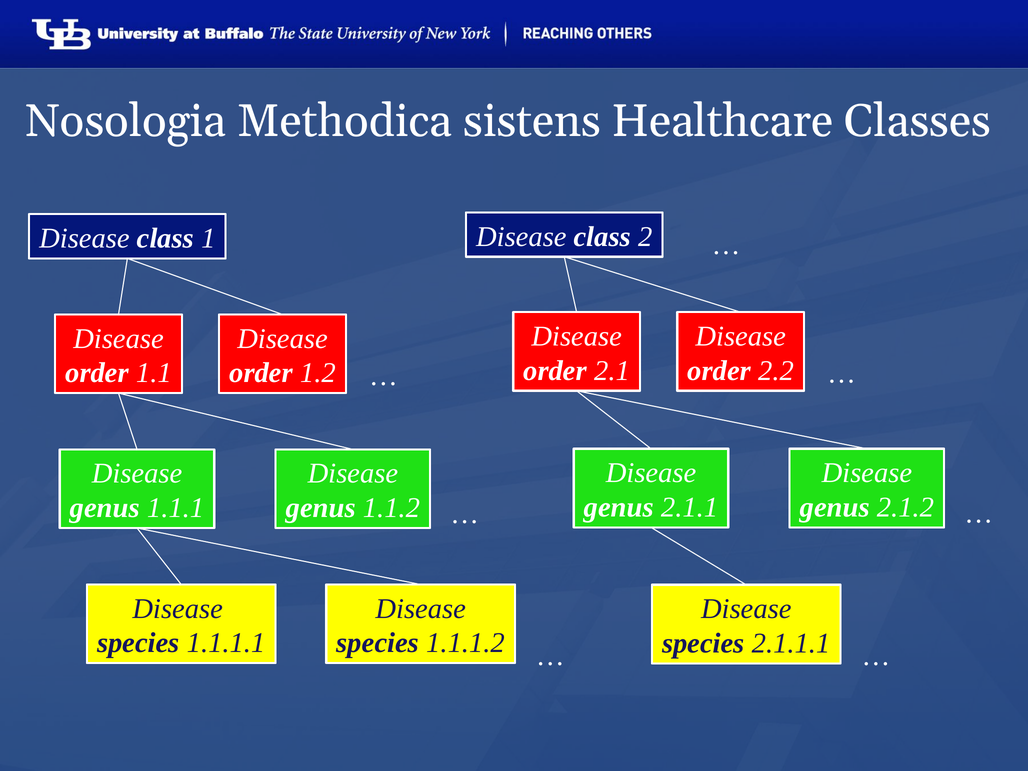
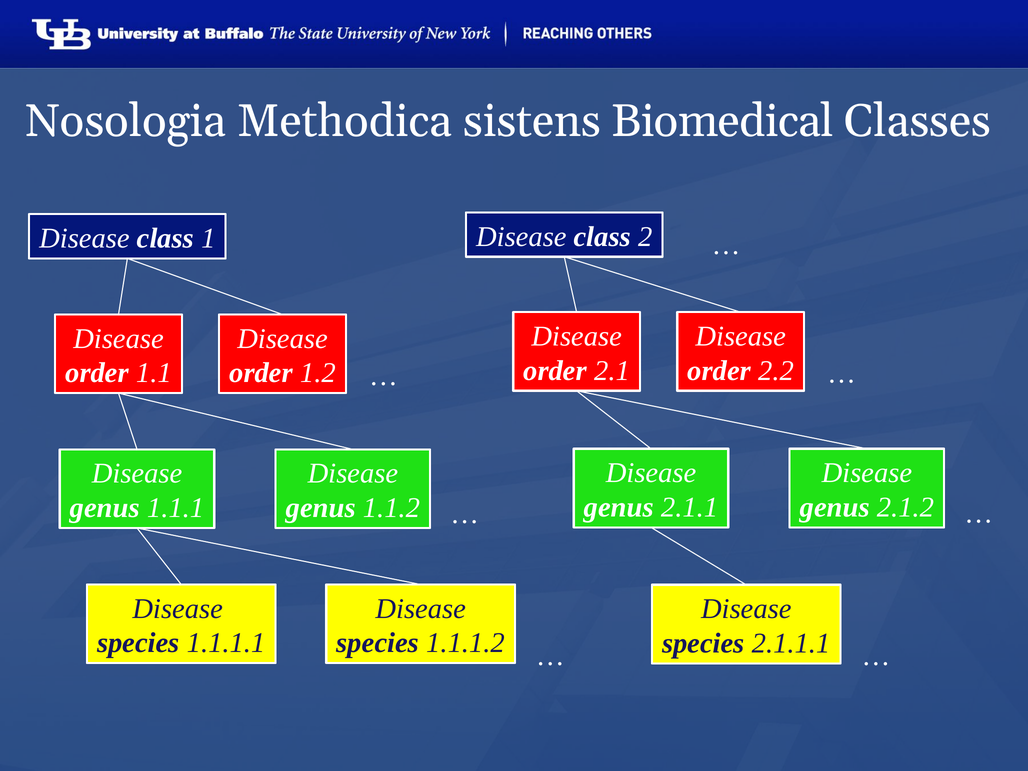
Healthcare: Healthcare -> Biomedical
